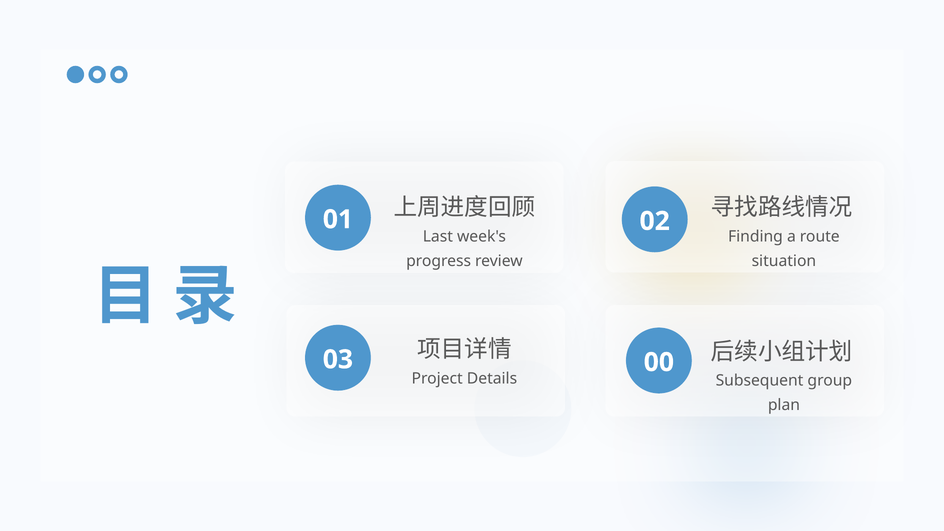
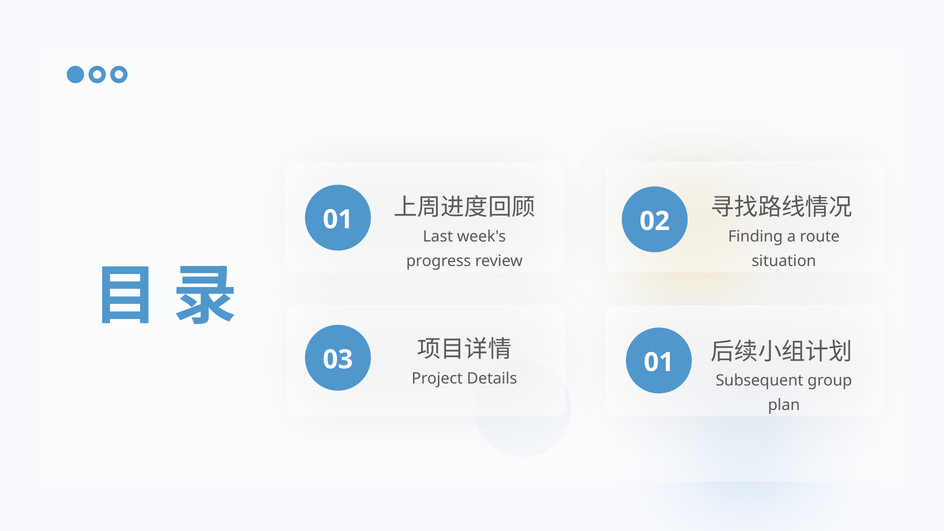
Details 00: 00 -> 01
